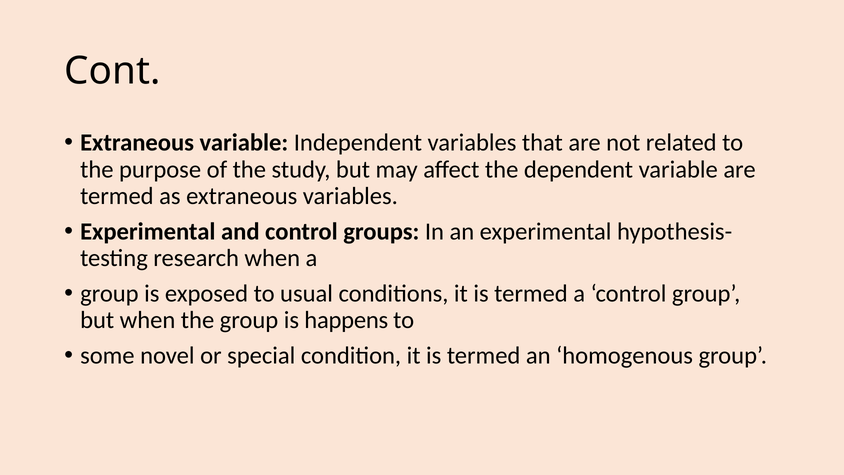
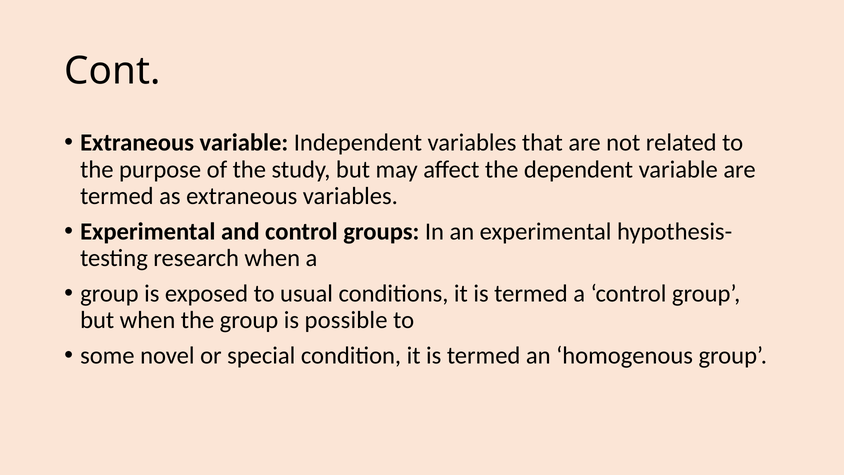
happens: happens -> possible
